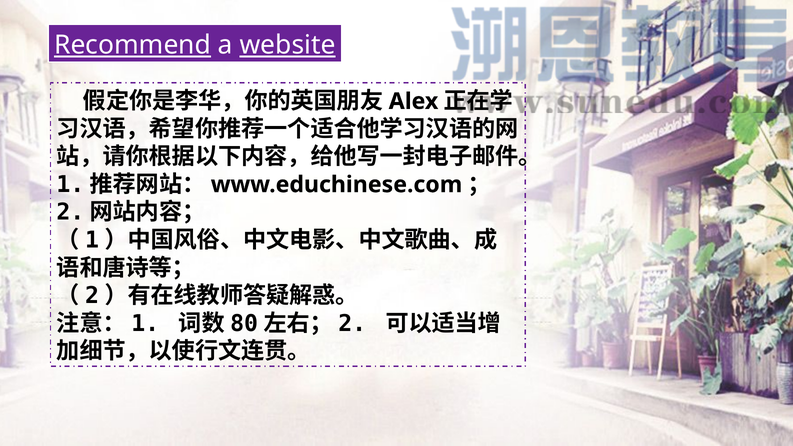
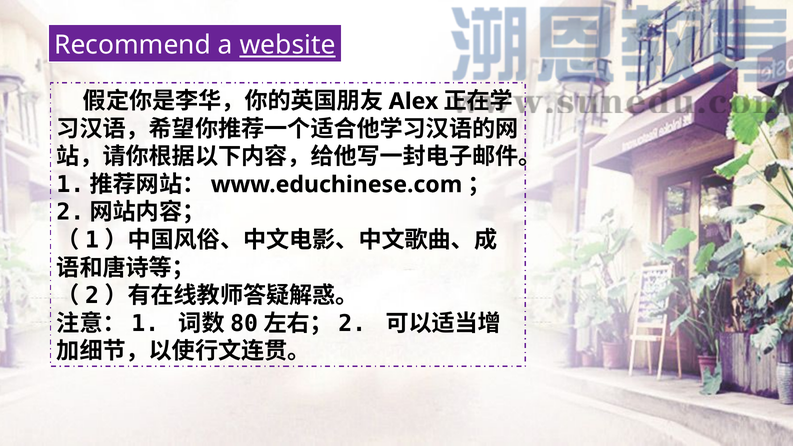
Recommend underline: present -> none
